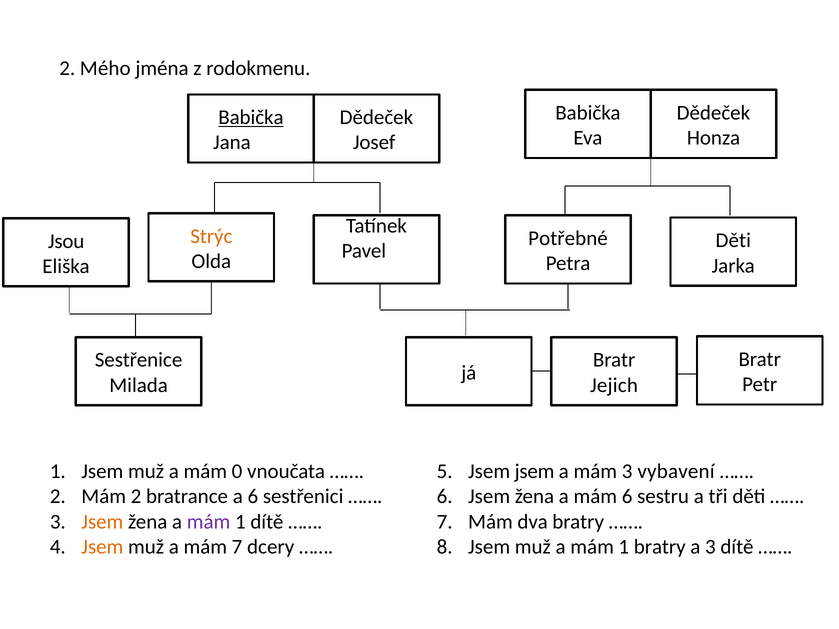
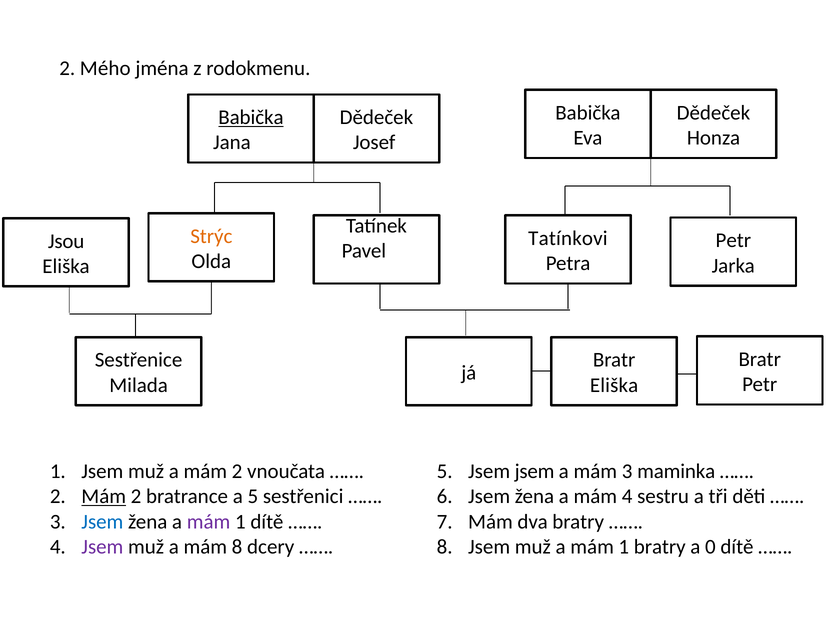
Potřebné: Potřebné -> Tatínkovi
Děti at (733, 241): Děti -> Petr
Jejich at (614, 385): Jejich -> Eliška
a mám 0: 0 -> 2
vybavení: vybavení -> maminka
Mám at (104, 497) underline: none -> present
a 6: 6 -> 5
mám 6: 6 -> 4
Jsem at (102, 522) colour: orange -> blue
Jsem at (102, 547) colour: orange -> purple
mám 7: 7 -> 8
a 3: 3 -> 0
